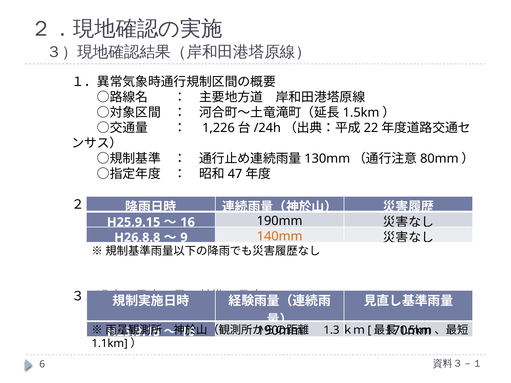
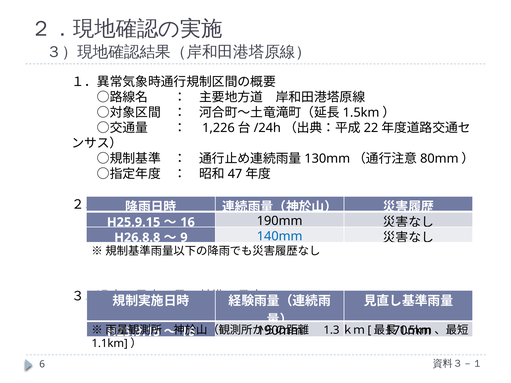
140mm colour: orange -> blue
